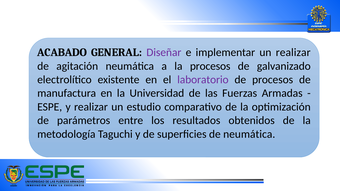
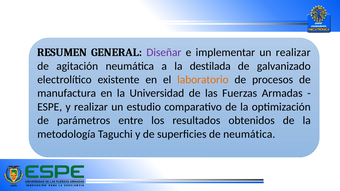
ACABADO: ACABADO -> RESUMEN
la procesos: procesos -> destilada
laboratorio colour: purple -> orange
